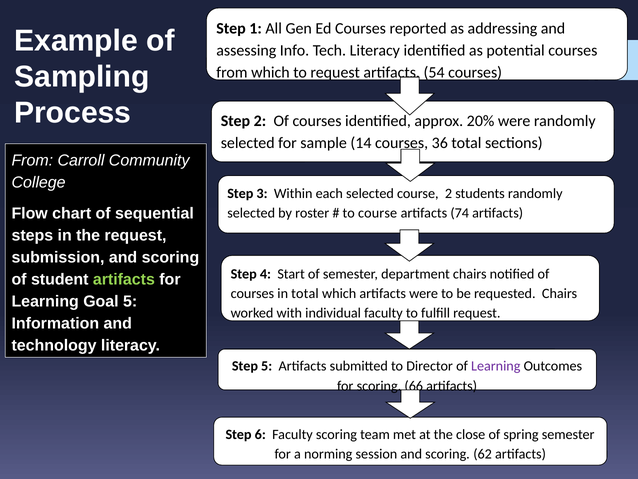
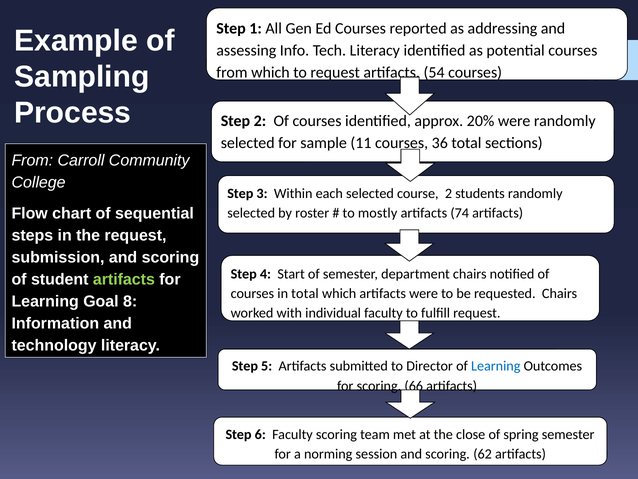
14: 14 -> 11
to course: course -> mostly
Goal 5: 5 -> 8
Learning at (496, 366) colour: purple -> blue
